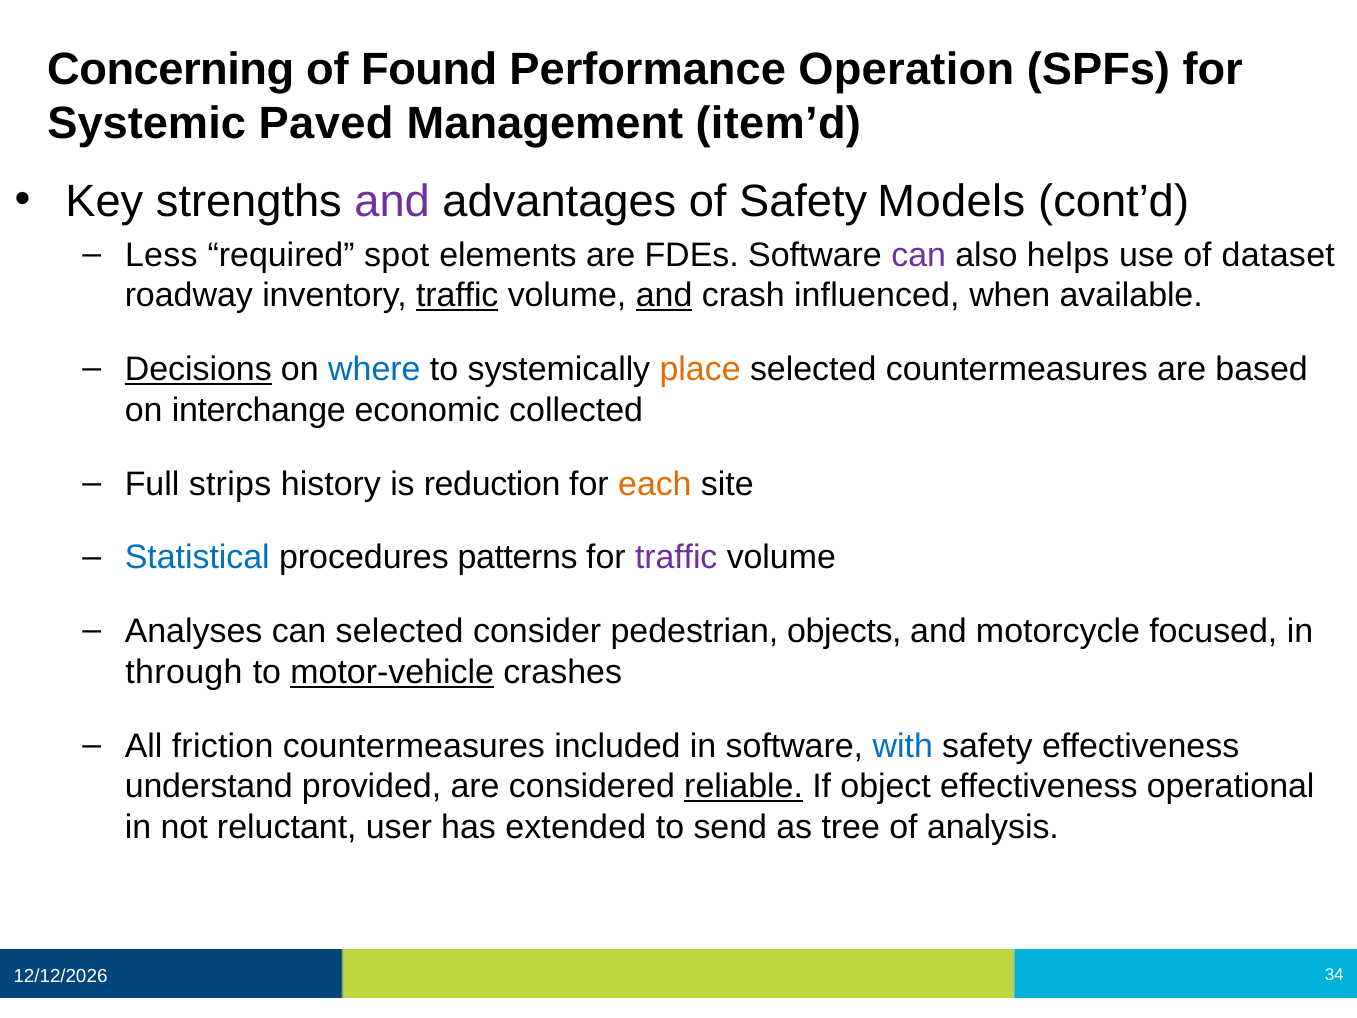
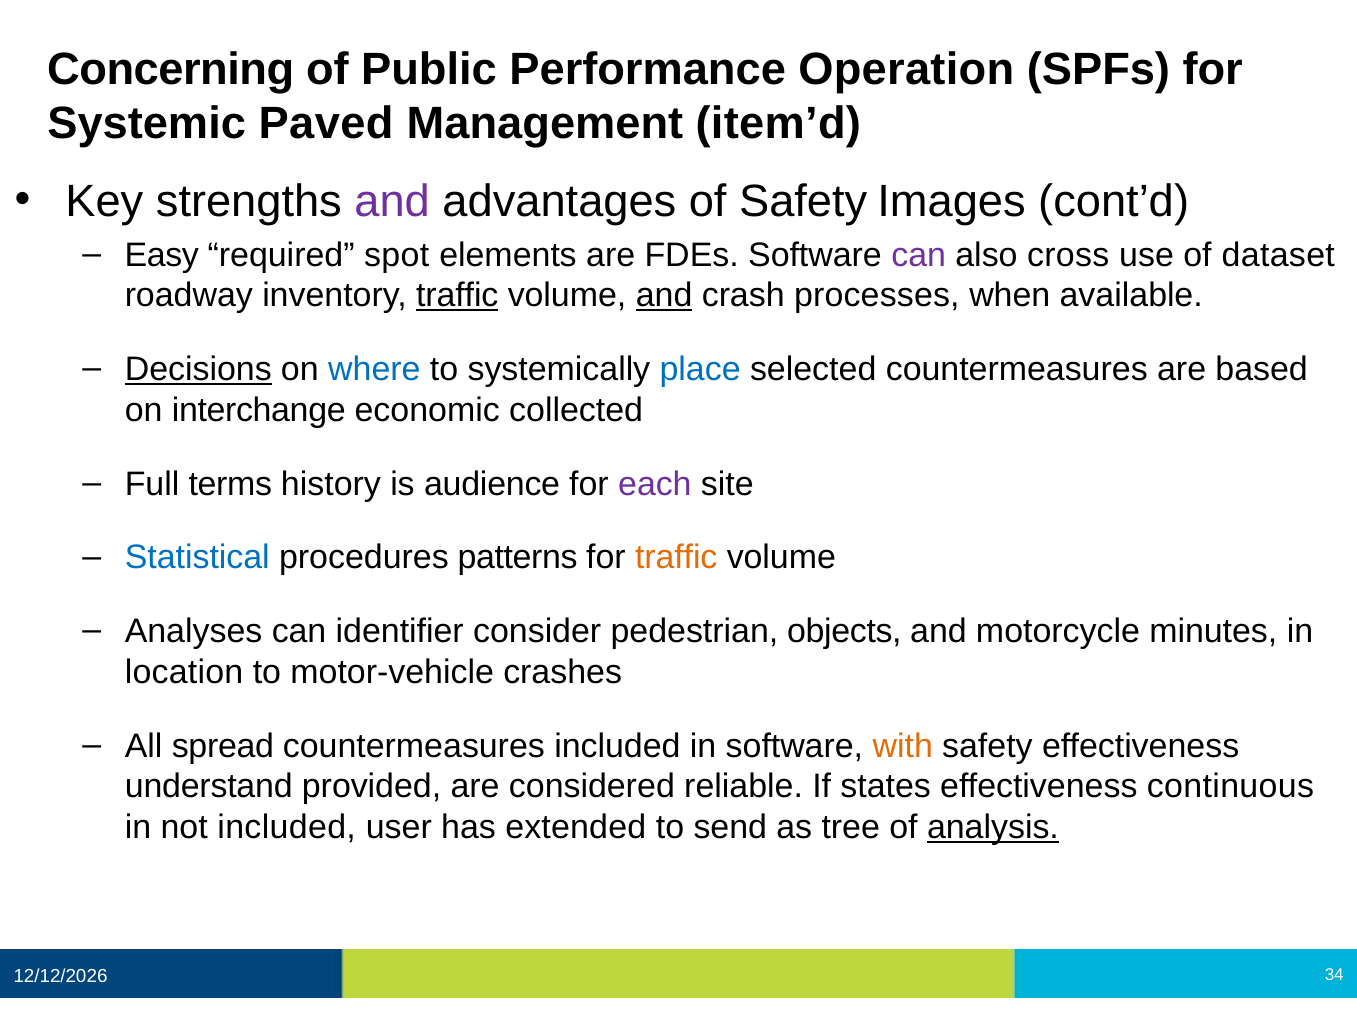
Found: Found -> Public
Models: Models -> Images
Less: Less -> Easy
helps: helps -> cross
influenced: influenced -> processes
place colour: orange -> blue
strips: strips -> terms
reduction: reduction -> audience
each colour: orange -> purple
traffic at (676, 558) colour: purple -> orange
can selected: selected -> identifier
focused: focused -> minutes
through: through -> location
motor-vehicle underline: present -> none
friction: friction -> spread
with colour: blue -> orange
reliable underline: present -> none
object: object -> states
operational: operational -> continuous
not reluctant: reluctant -> included
analysis underline: none -> present
